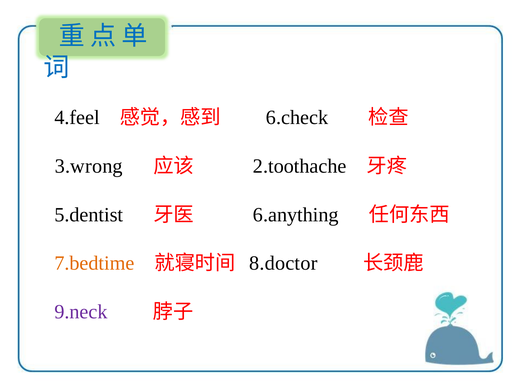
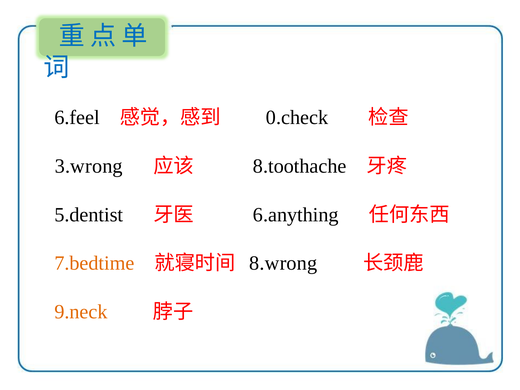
4.feel: 4.feel -> 6.feel
6.check: 6.check -> 0.check
2.toothache: 2.toothache -> 8.toothache
8.doctor: 8.doctor -> 8.wrong
9.neck colour: purple -> orange
